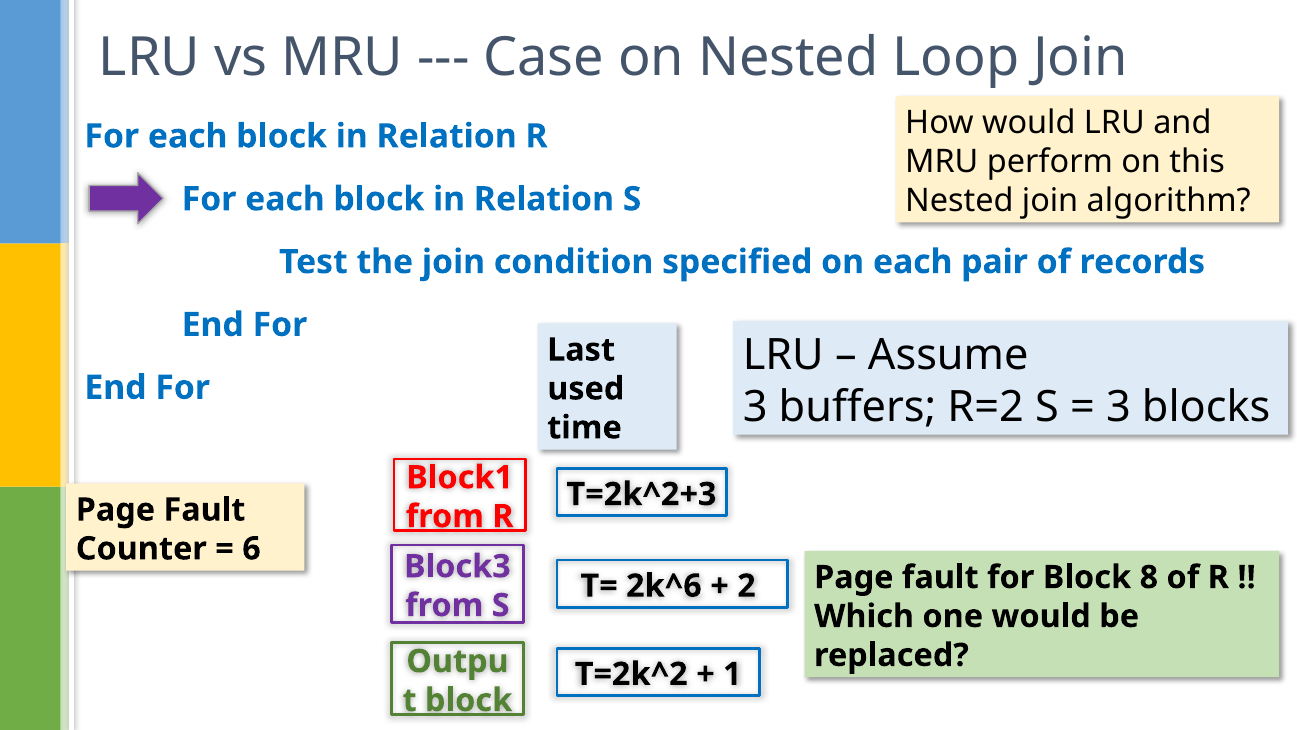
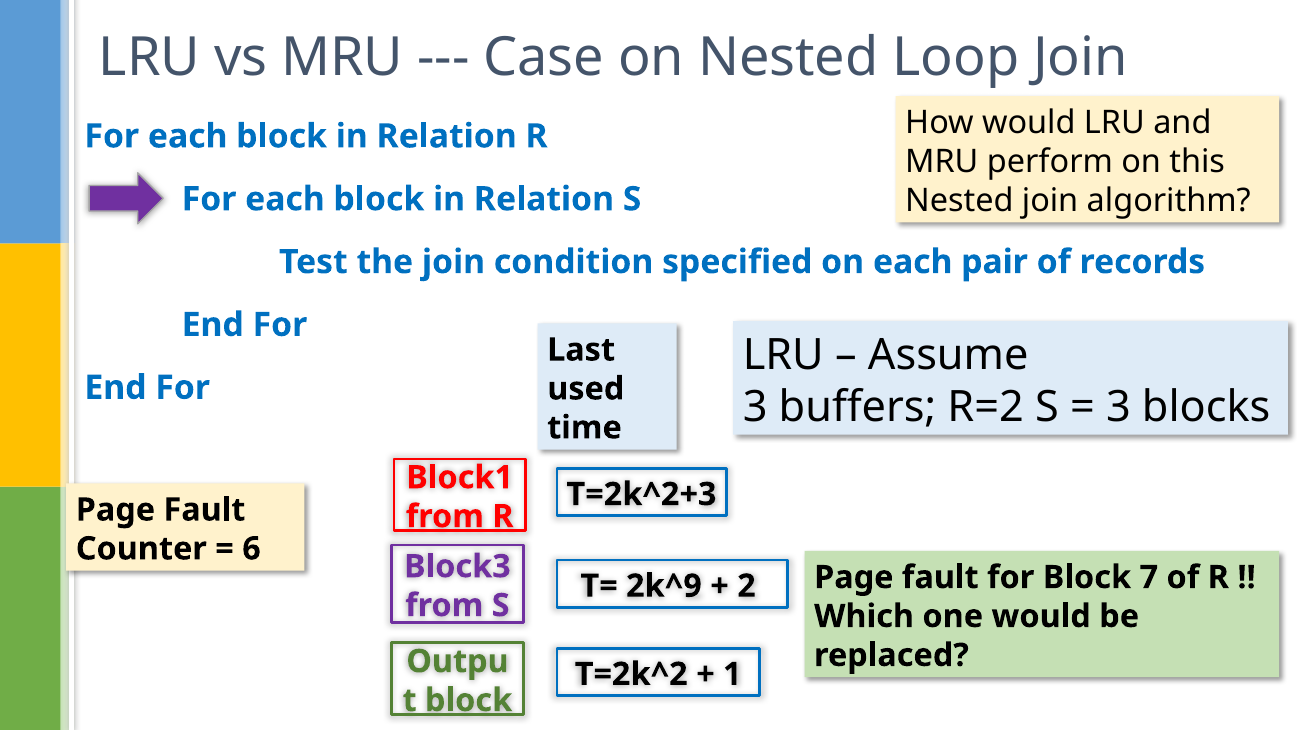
8: 8 -> 7
2k^6: 2k^6 -> 2k^9
